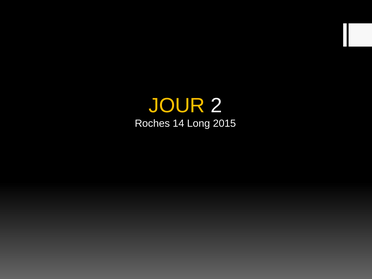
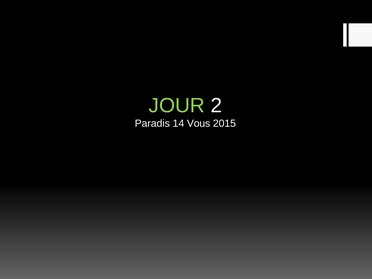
JOUR colour: yellow -> light green
Roches: Roches -> Paradis
Long: Long -> Vous
